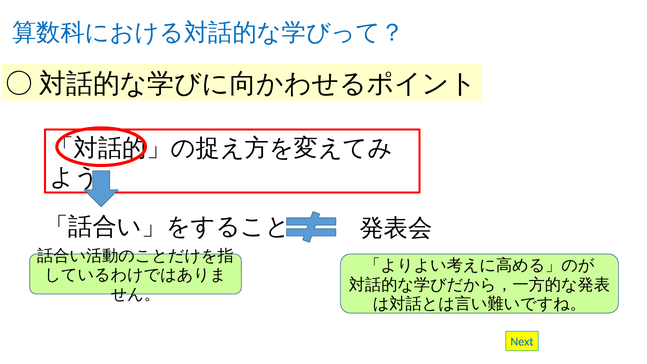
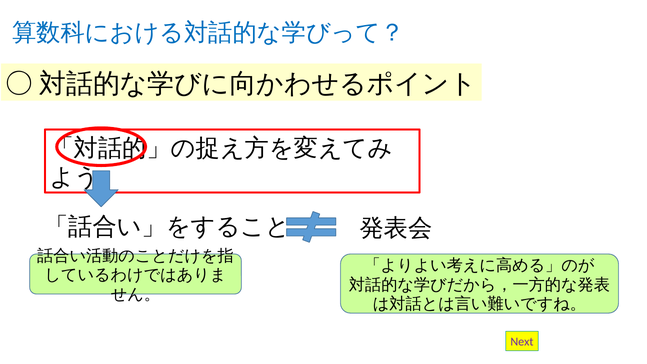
Next colour: blue -> purple
